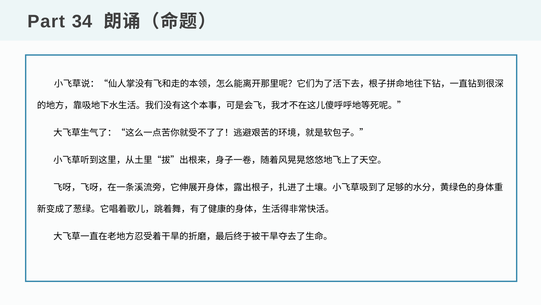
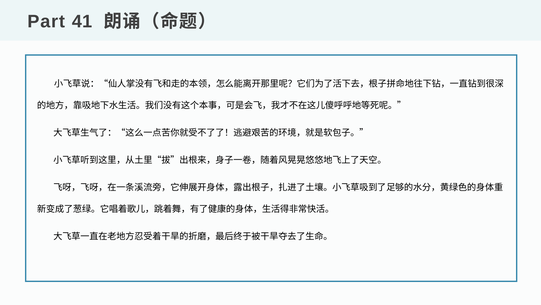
34: 34 -> 41
